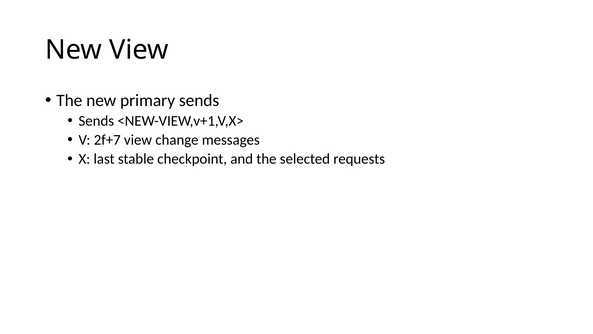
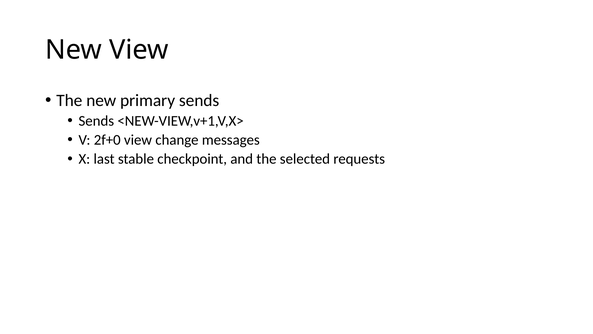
2f+7: 2f+7 -> 2f+0
